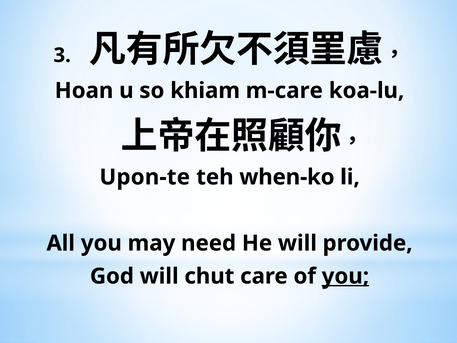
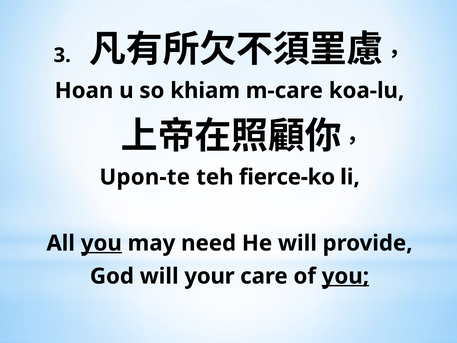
when-ko: when-ko -> fierce-ko
you at (101, 243) underline: none -> present
chut: chut -> your
